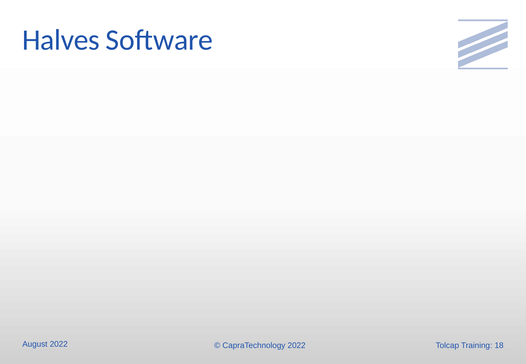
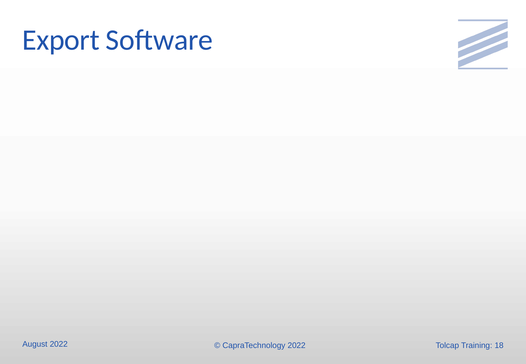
Halves: Halves -> Export
